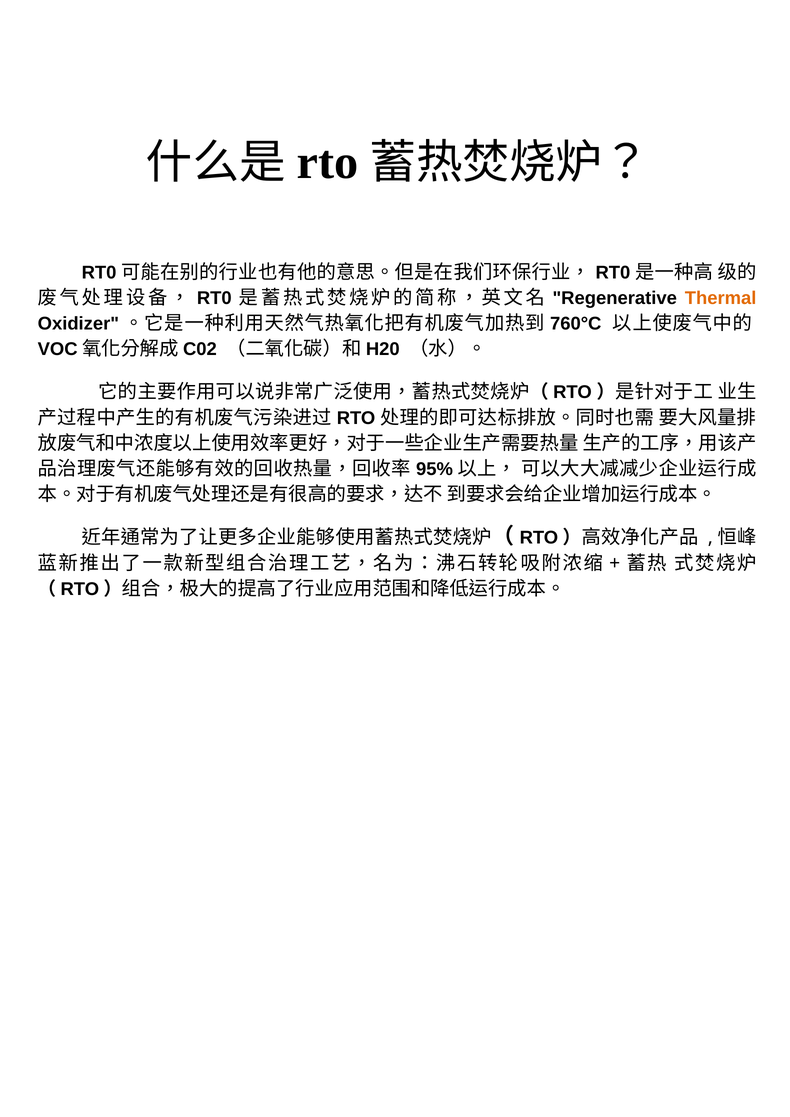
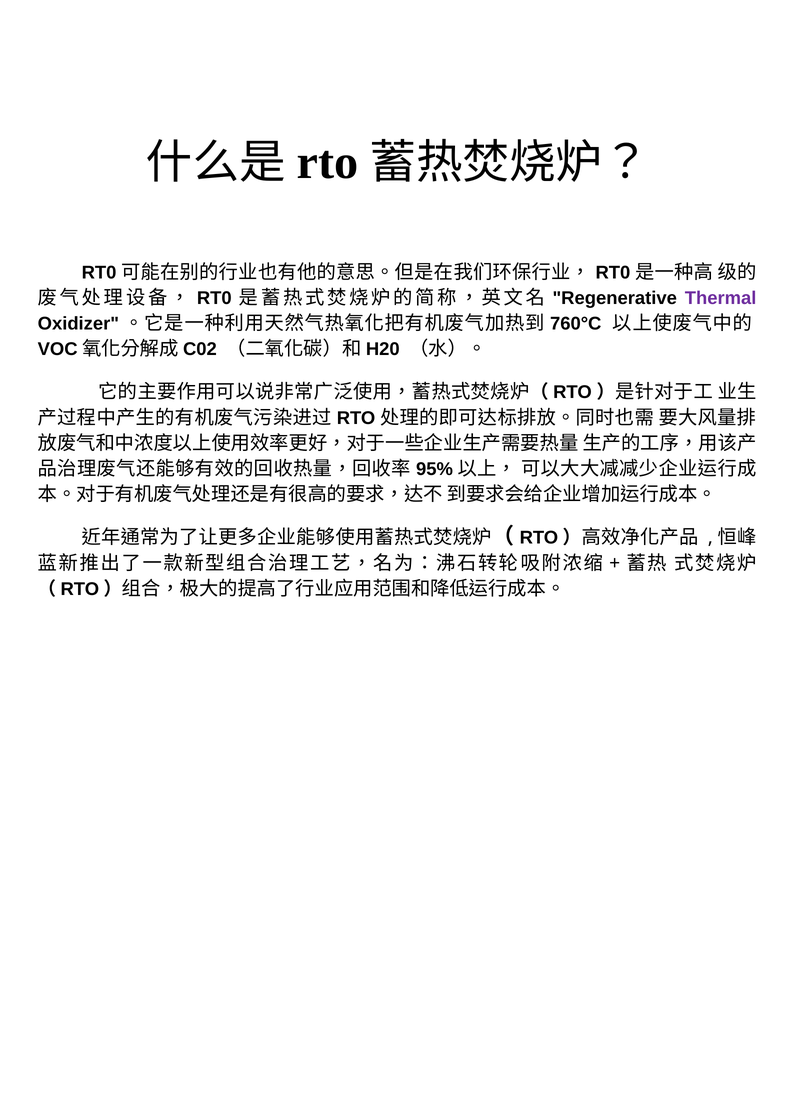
Thermal colour: orange -> purple
